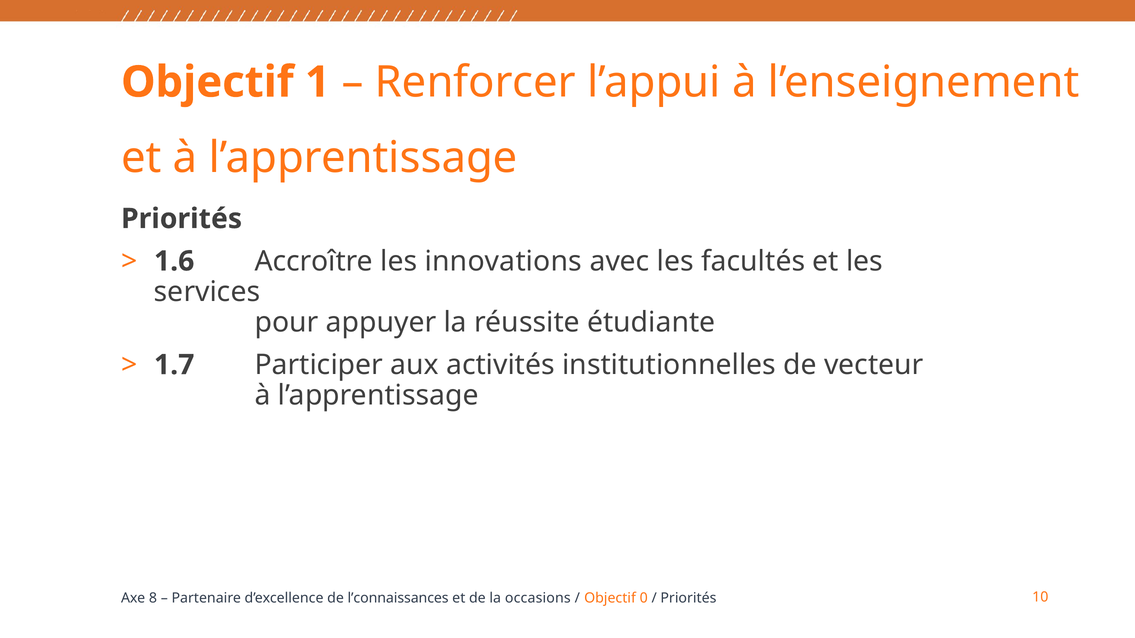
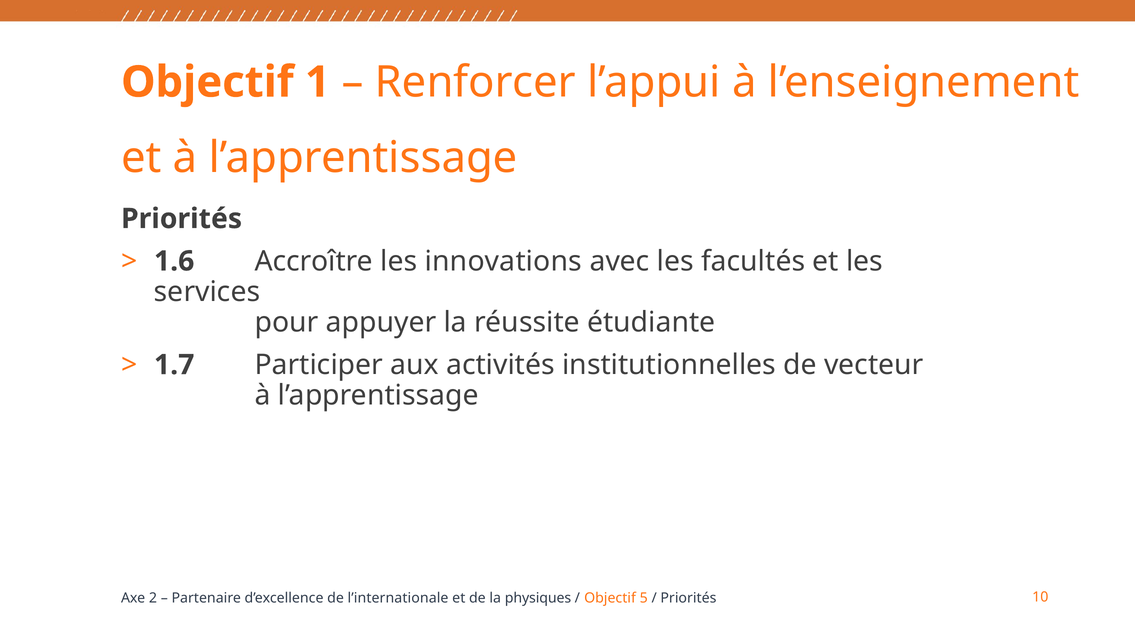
8: 8 -> 2
l’connaissances: l’connaissances -> l’internationale
occasions: occasions -> physiques
0: 0 -> 5
